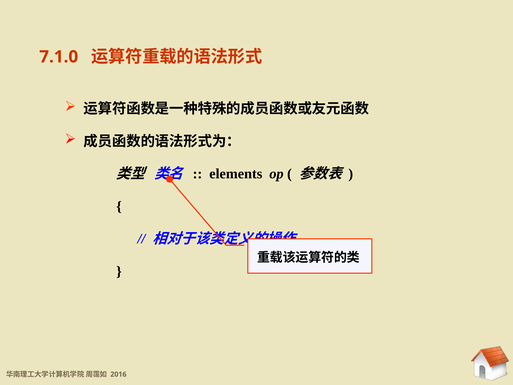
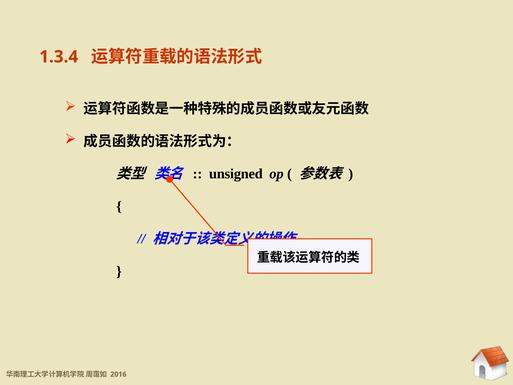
7.1.0: 7.1.0 -> 1.3.4
elements: elements -> unsigned
